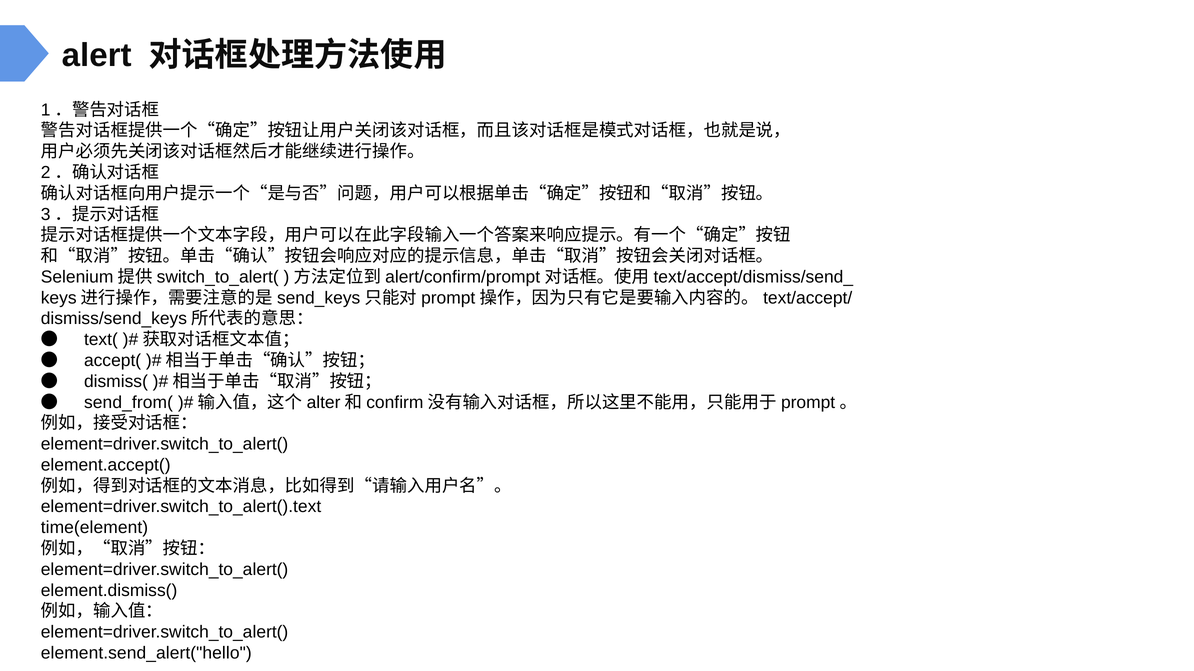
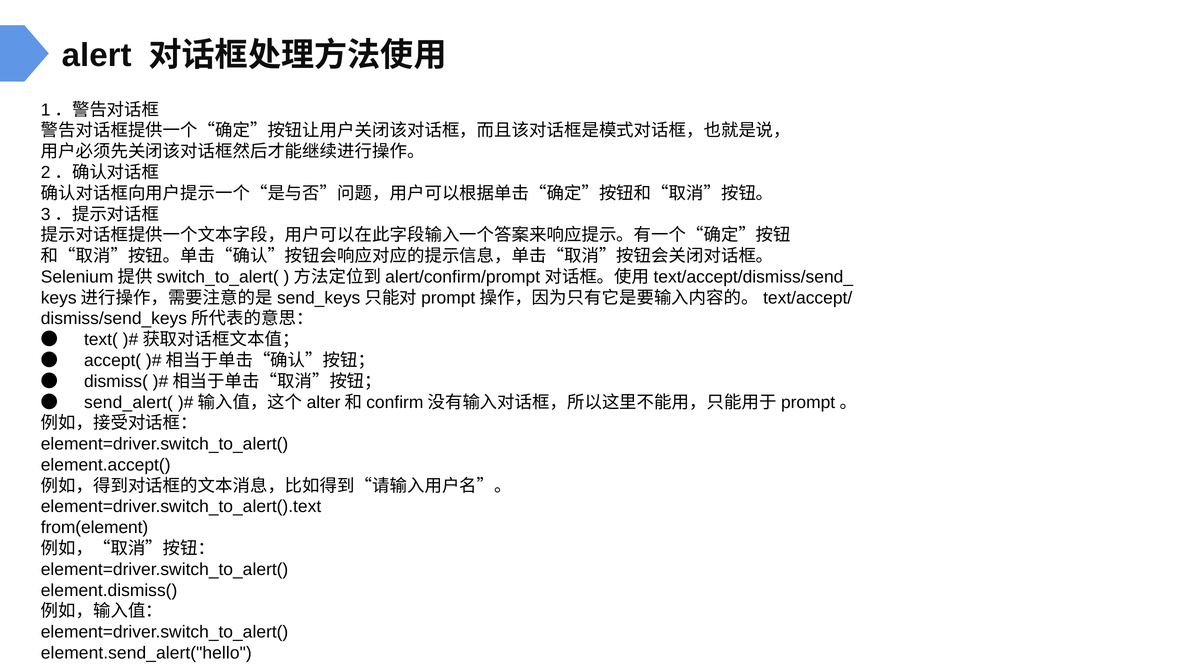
send_from(: send_from( -> send_alert(
time(element: time(element -> from(element
